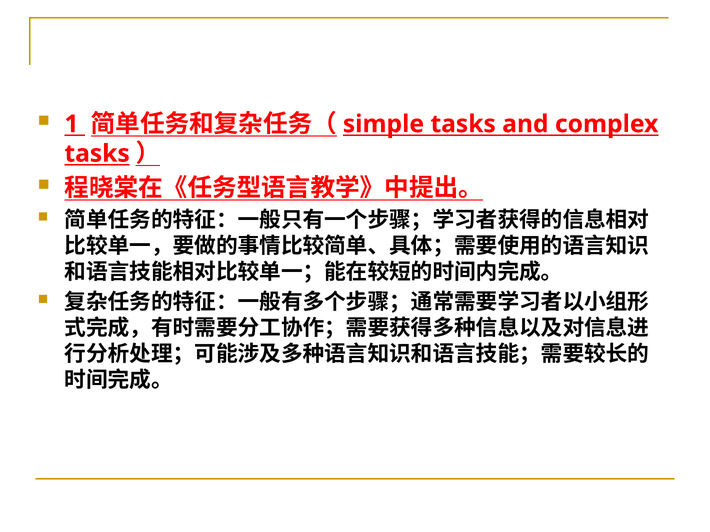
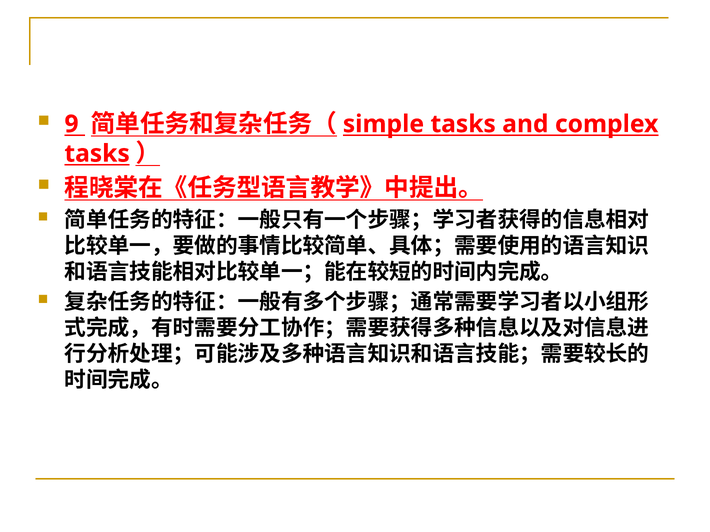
1: 1 -> 9
